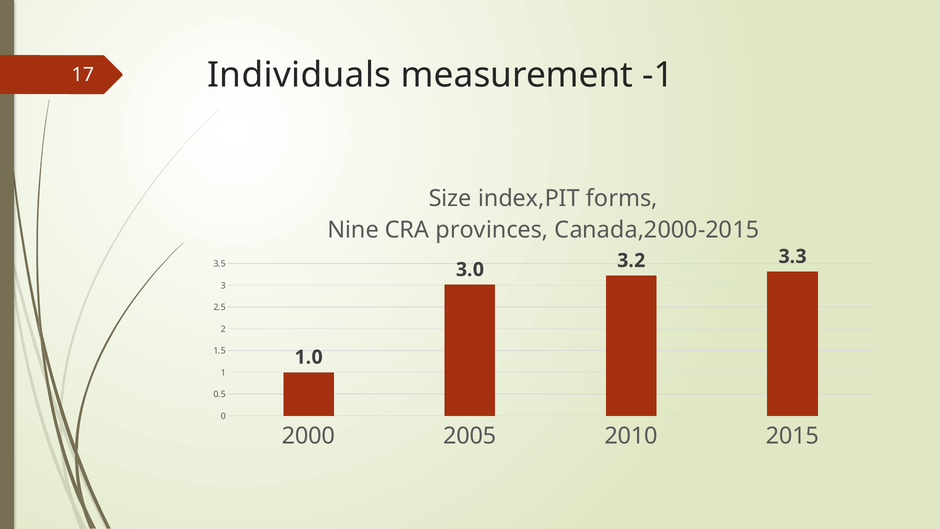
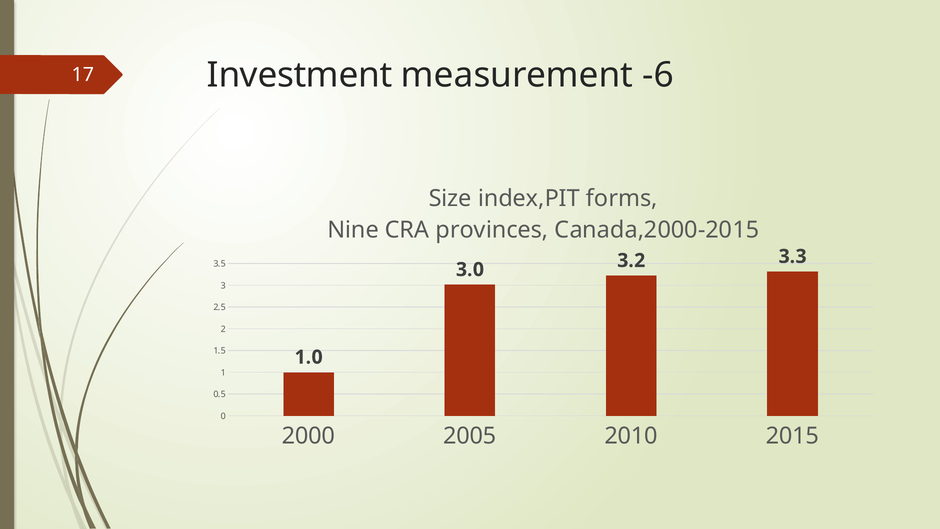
Individuals: Individuals -> Investment
-1: -1 -> -6
